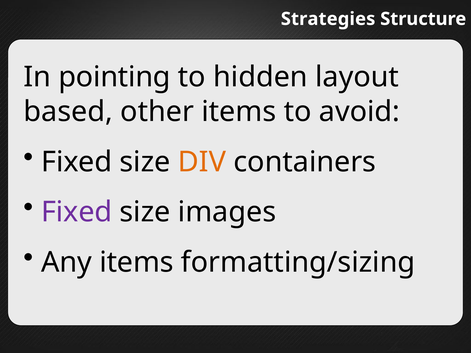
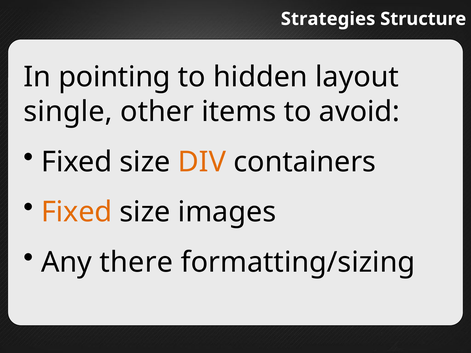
based: based -> single
Fixed at (77, 212) colour: purple -> orange
Any items: items -> there
